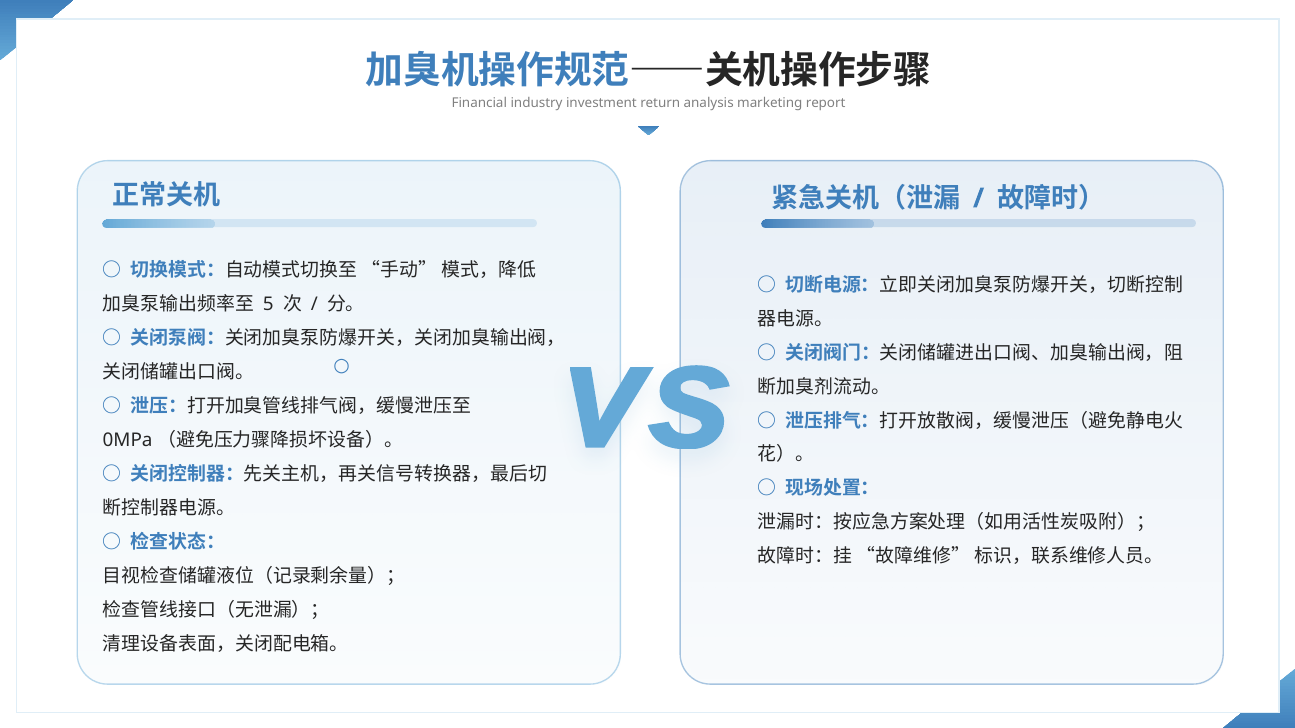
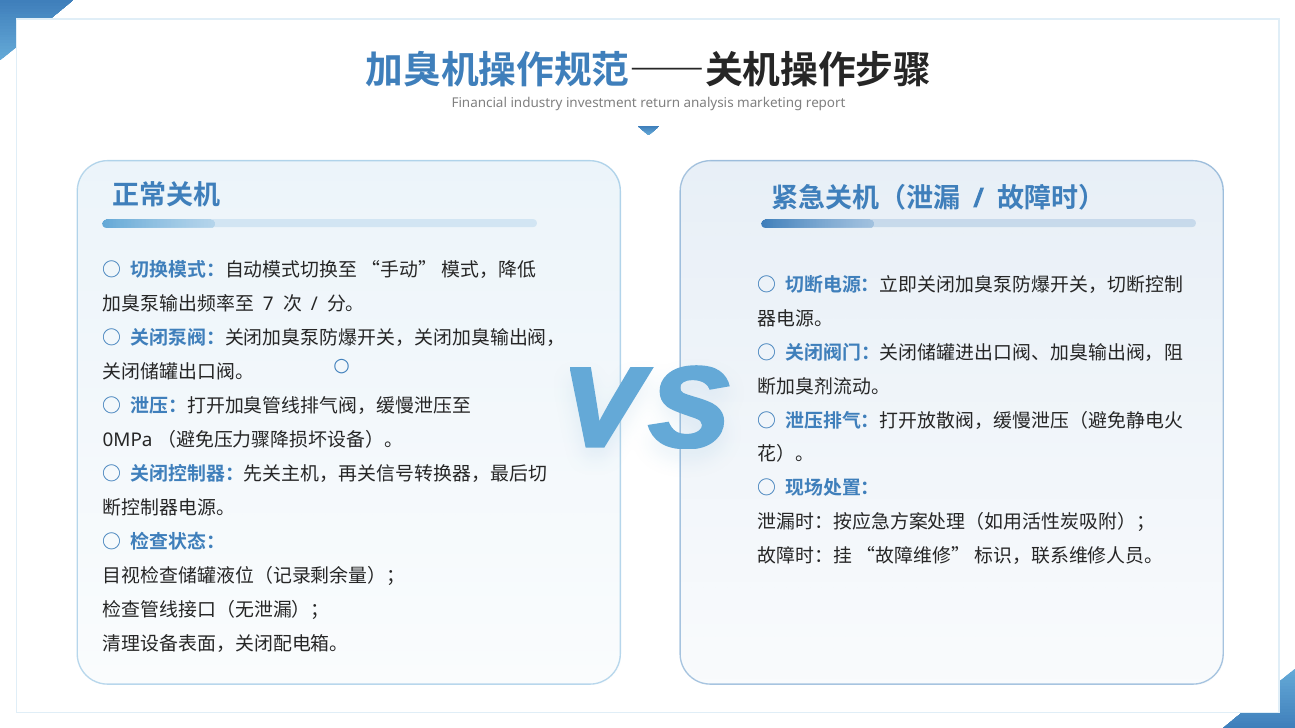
5: 5 -> 7
